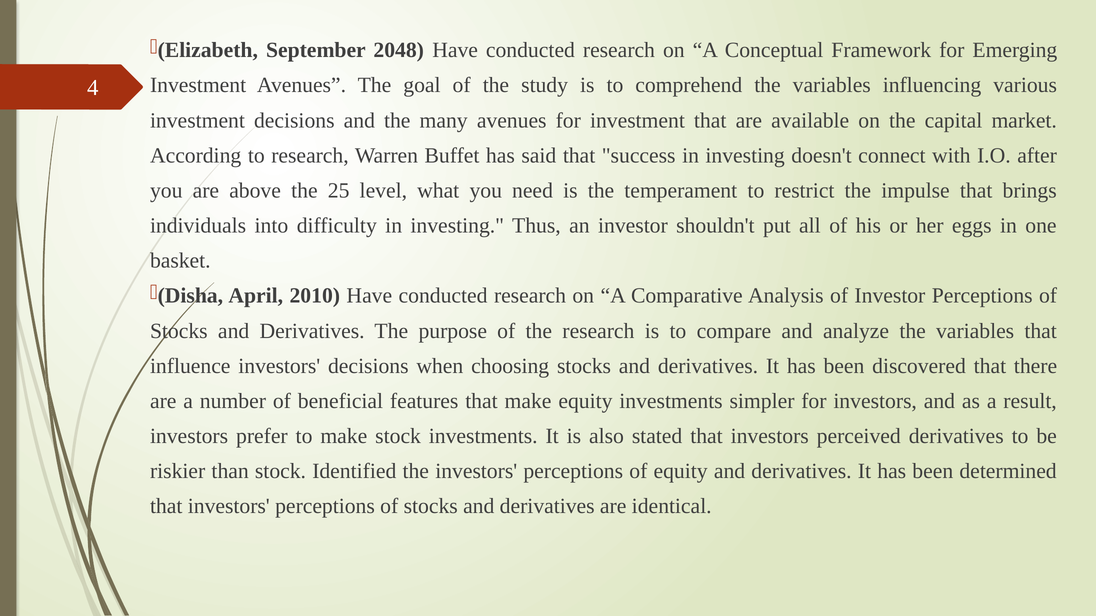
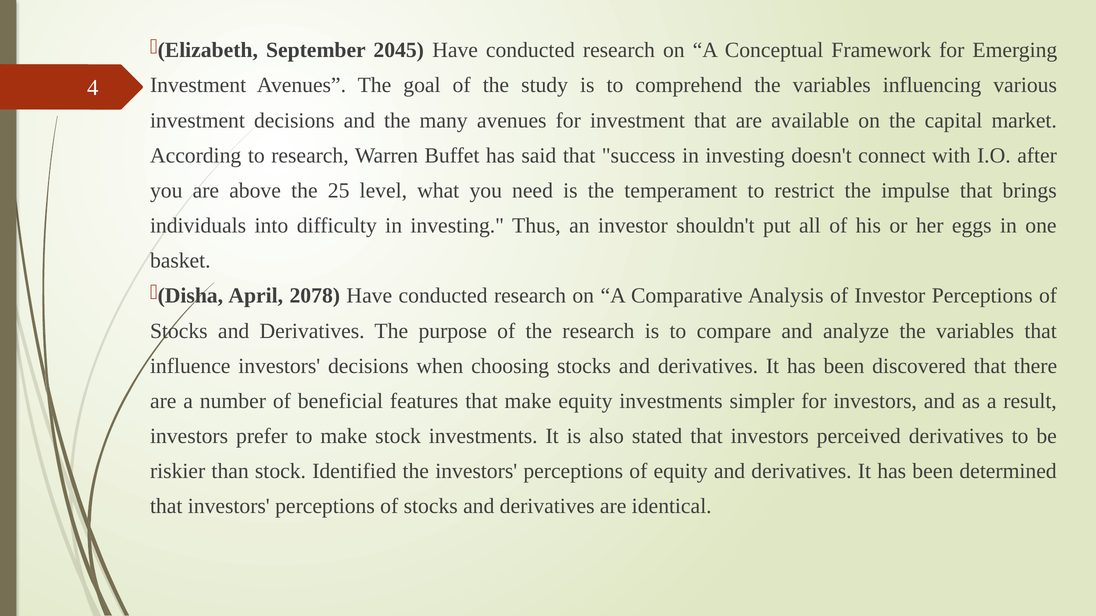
2048: 2048 -> 2045
2010: 2010 -> 2078
